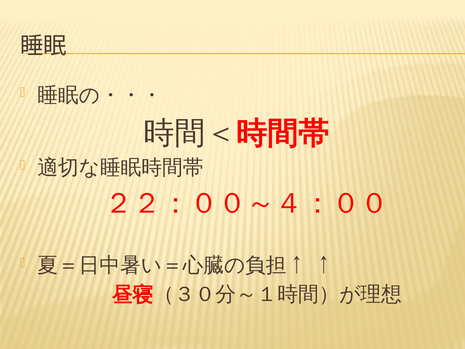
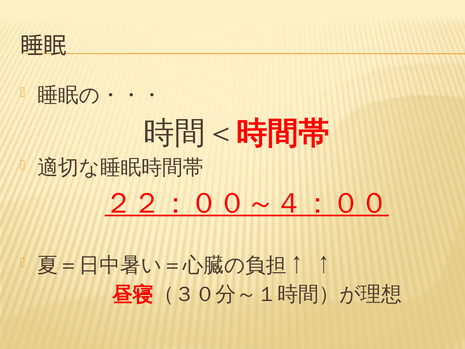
２２：００～４：００ underline: none -> present
